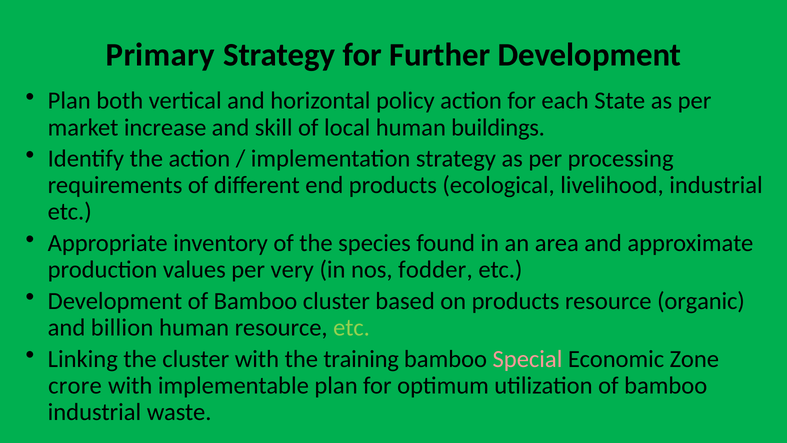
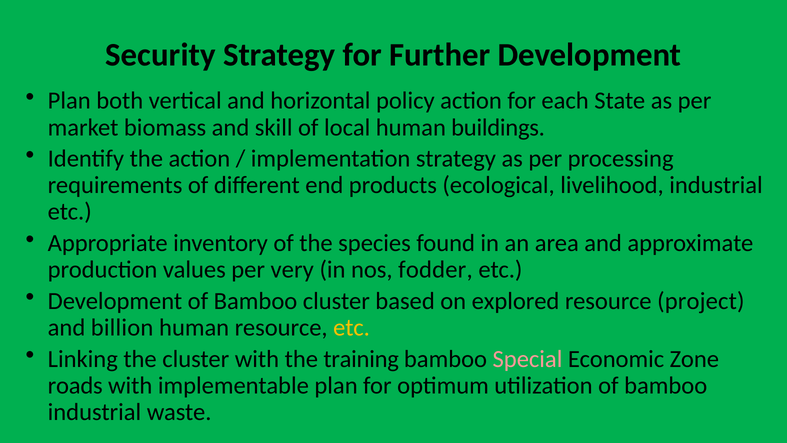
Primary: Primary -> Security
increase: increase -> biomass
on products: products -> explored
organic: organic -> project
etc at (351, 327) colour: light green -> yellow
crore: crore -> roads
